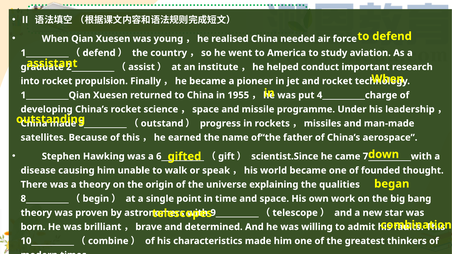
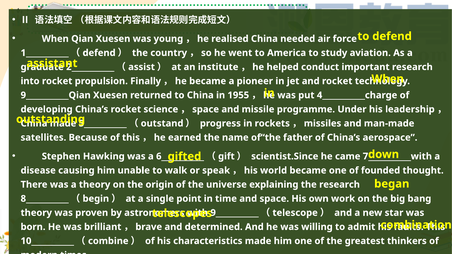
1___________Qian: 1___________Qian -> 9___________Qian
the qualities: qualities -> research
